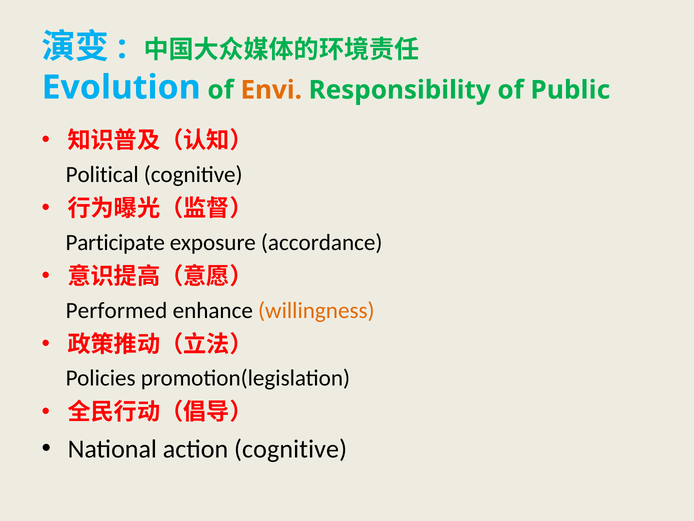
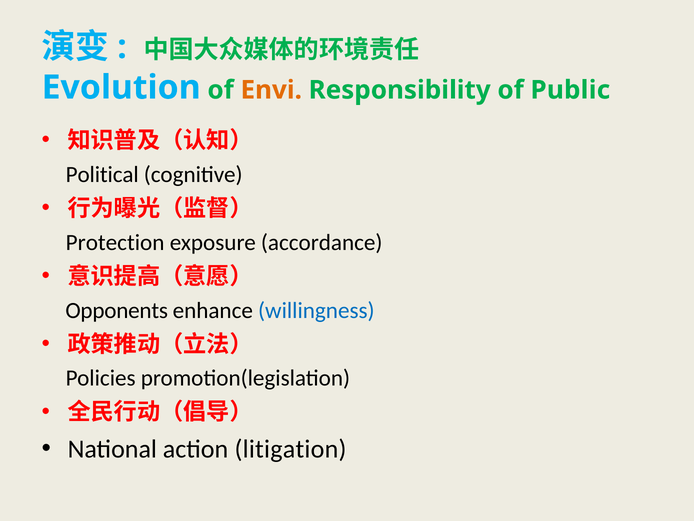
Participate: Participate -> Protection
Performed: Performed -> Opponents
willingness colour: orange -> blue
action cognitive: cognitive -> litigation
